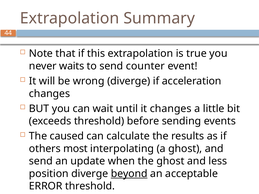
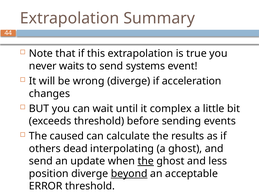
counter: counter -> systems
it changes: changes -> complex
most: most -> dead
the at (146, 161) underline: none -> present
